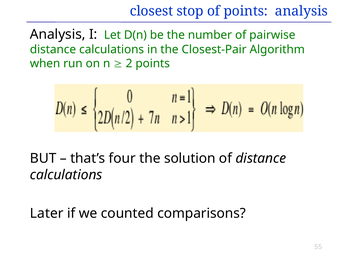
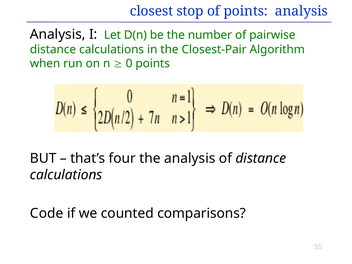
2: 2 -> 0
the solution: solution -> analysis
Later: Later -> Code
